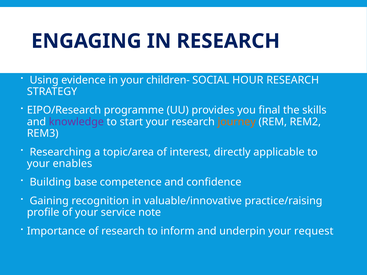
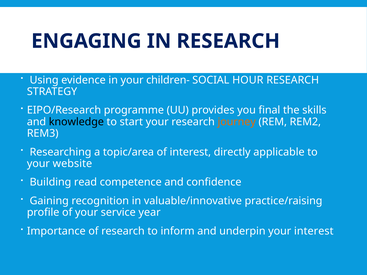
knowledge colour: purple -> black
enables: enables -> website
base: base -> read
note: note -> year
your request: request -> interest
